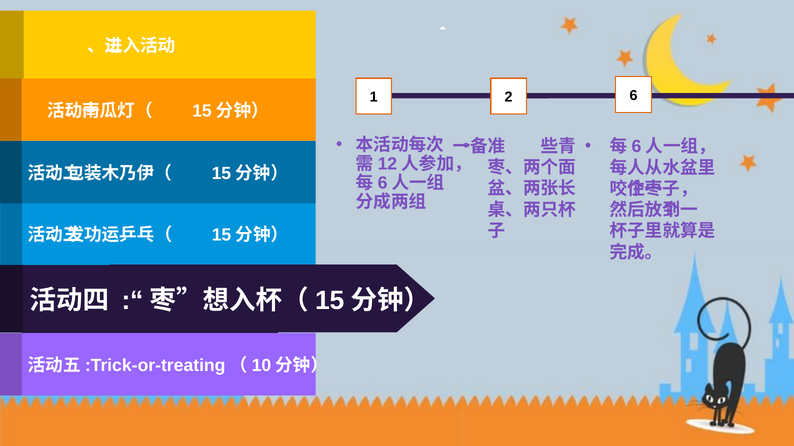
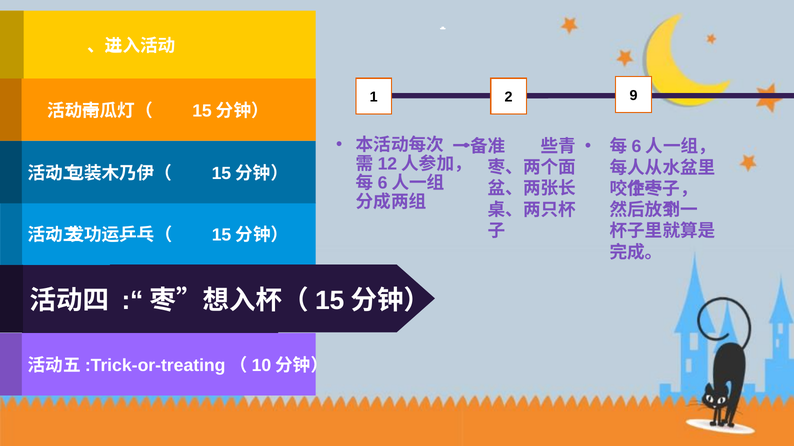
6: 6 -> 9
